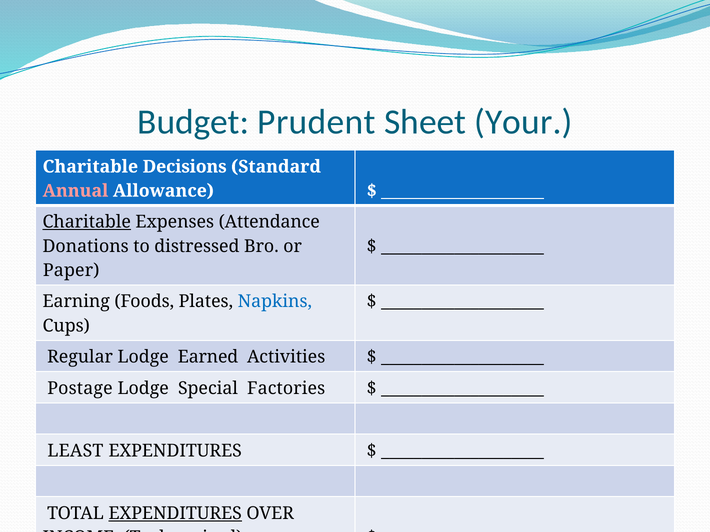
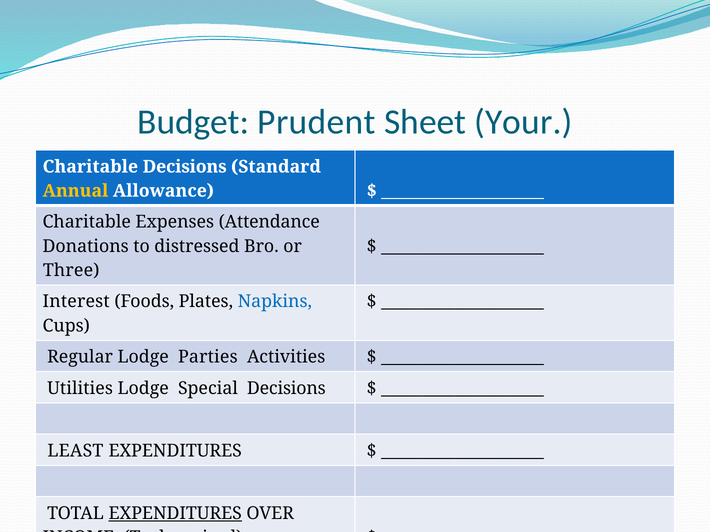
Annual colour: pink -> yellow
Charitable at (87, 222) underline: present -> none
Paper: Paper -> Three
Earning: Earning -> Interest
Earned: Earned -> Parties
Postage: Postage -> Utilities
Special Factories: Factories -> Decisions
